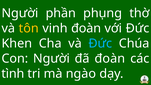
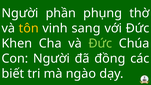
vinh đoàn: đoàn -> sang
Đức at (100, 43) colour: light blue -> light green
đã đoàn: đoàn -> đồng
tình: tình -> biết
